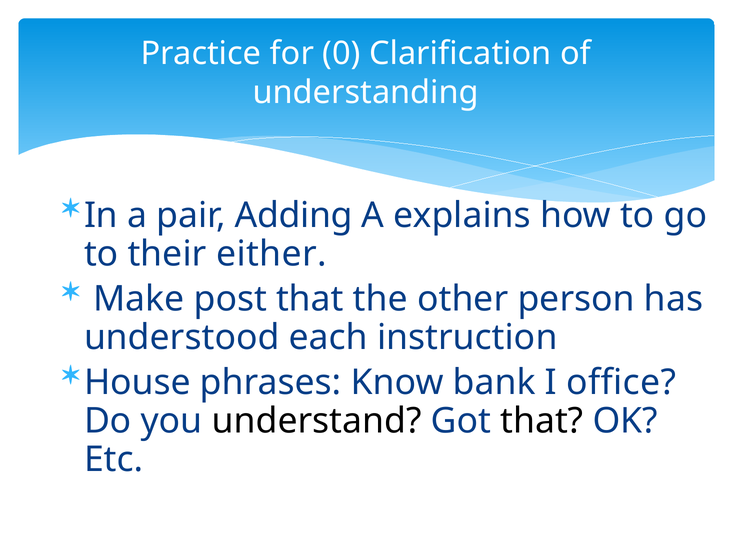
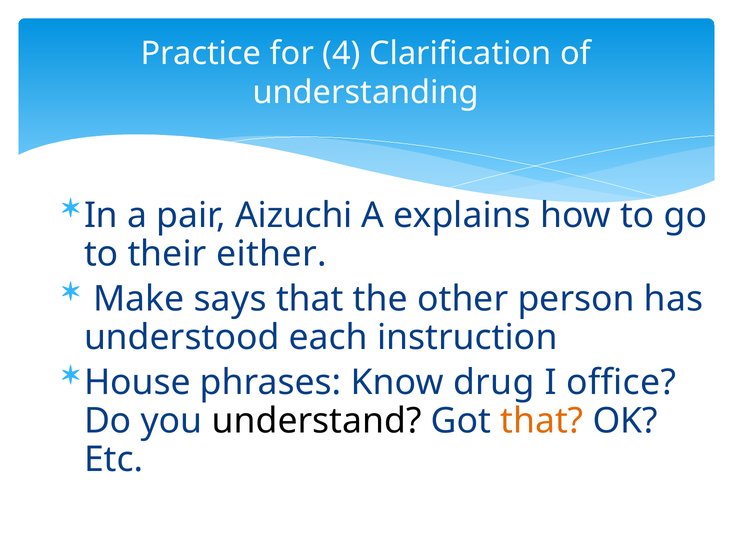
0: 0 -> 4
Adding: Adding -> Aizuchi
post: post -> says
bank: bank -> drug
that at (542, 421) colour: black -> orange
